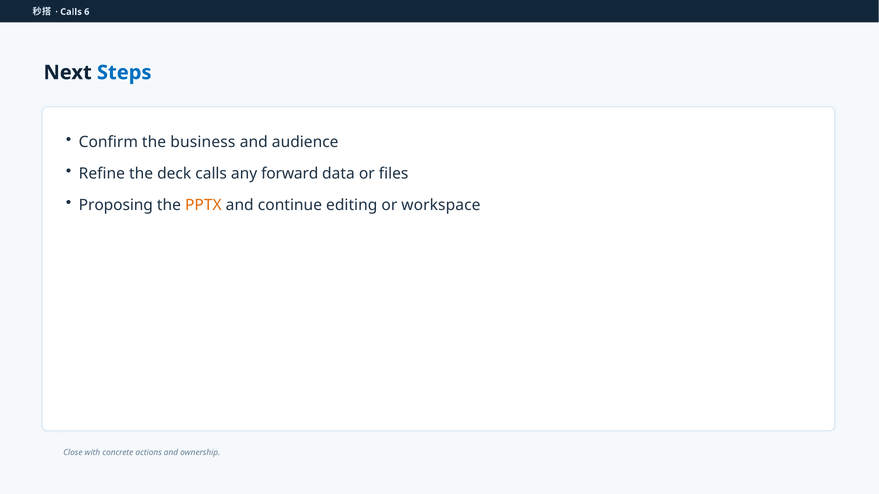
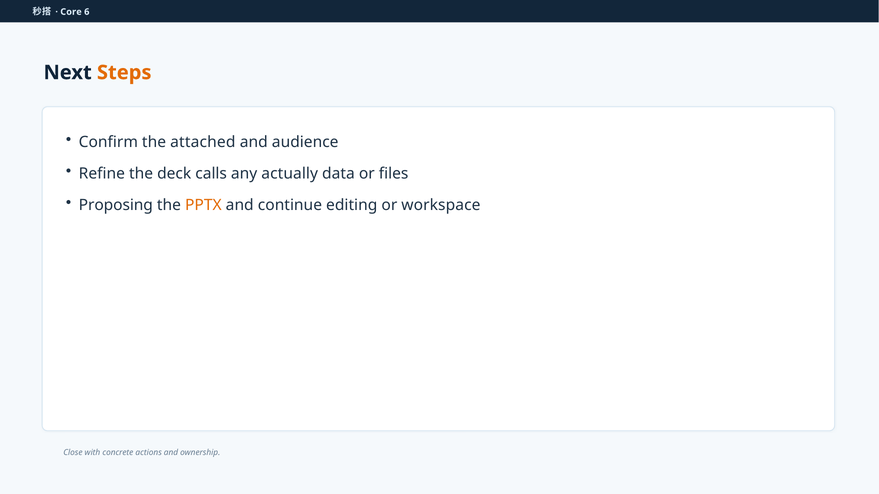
Calls at (71, 12): Calls -> Core
Steps colour: blue -> orange
business: business -> attached
forward: forward -> actually
